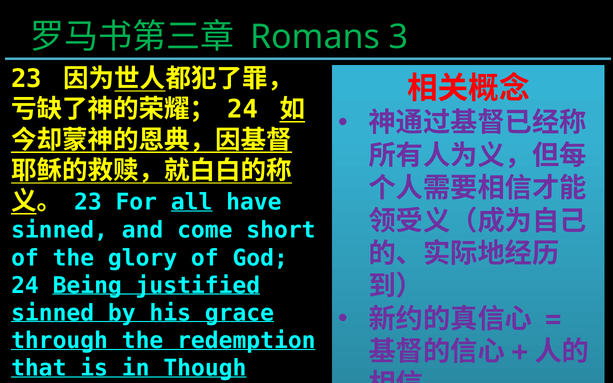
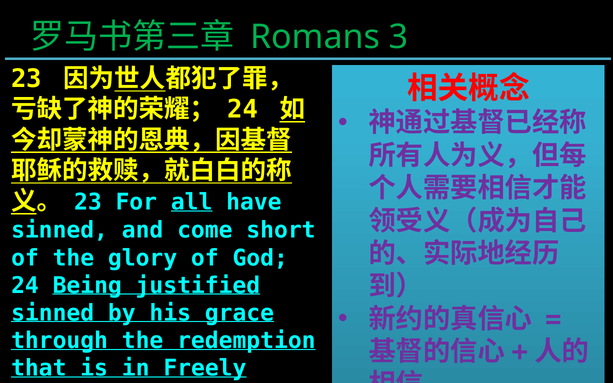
Though: Though -> Freely
